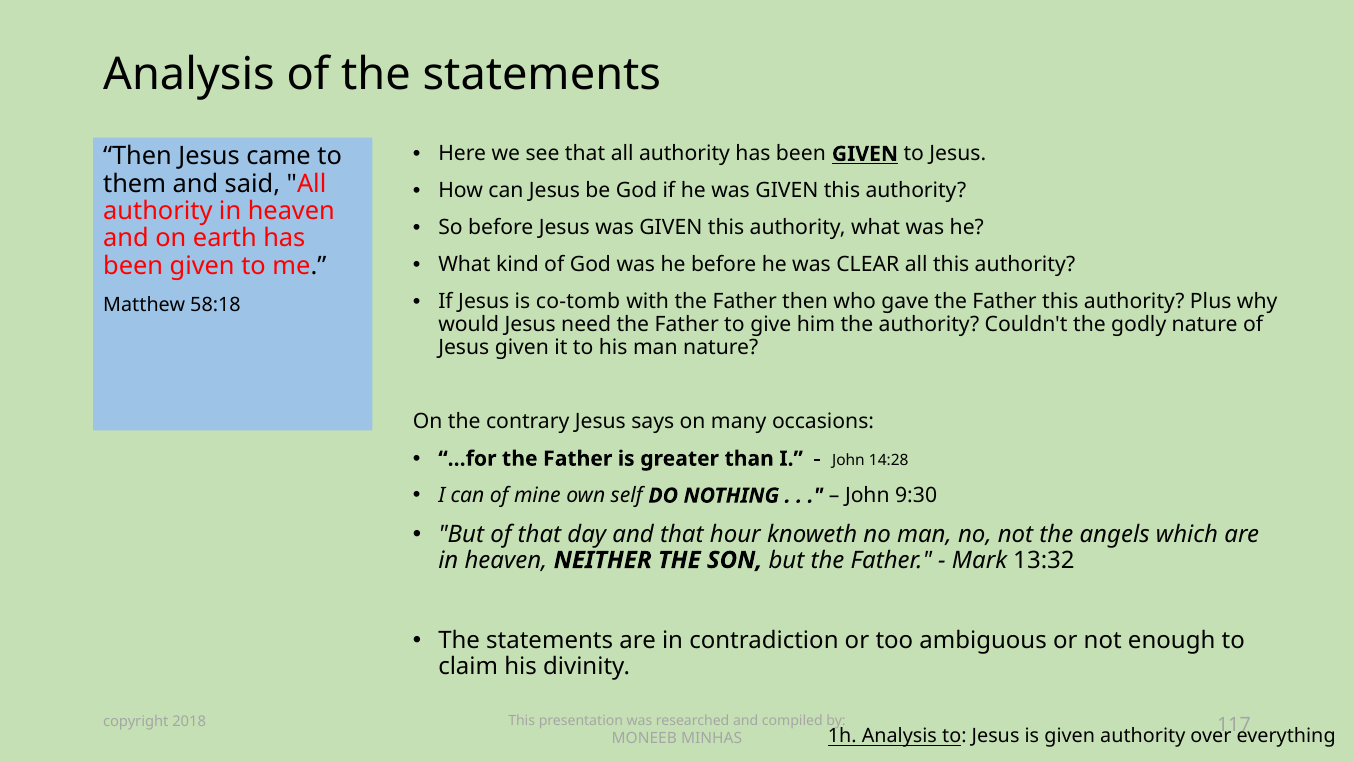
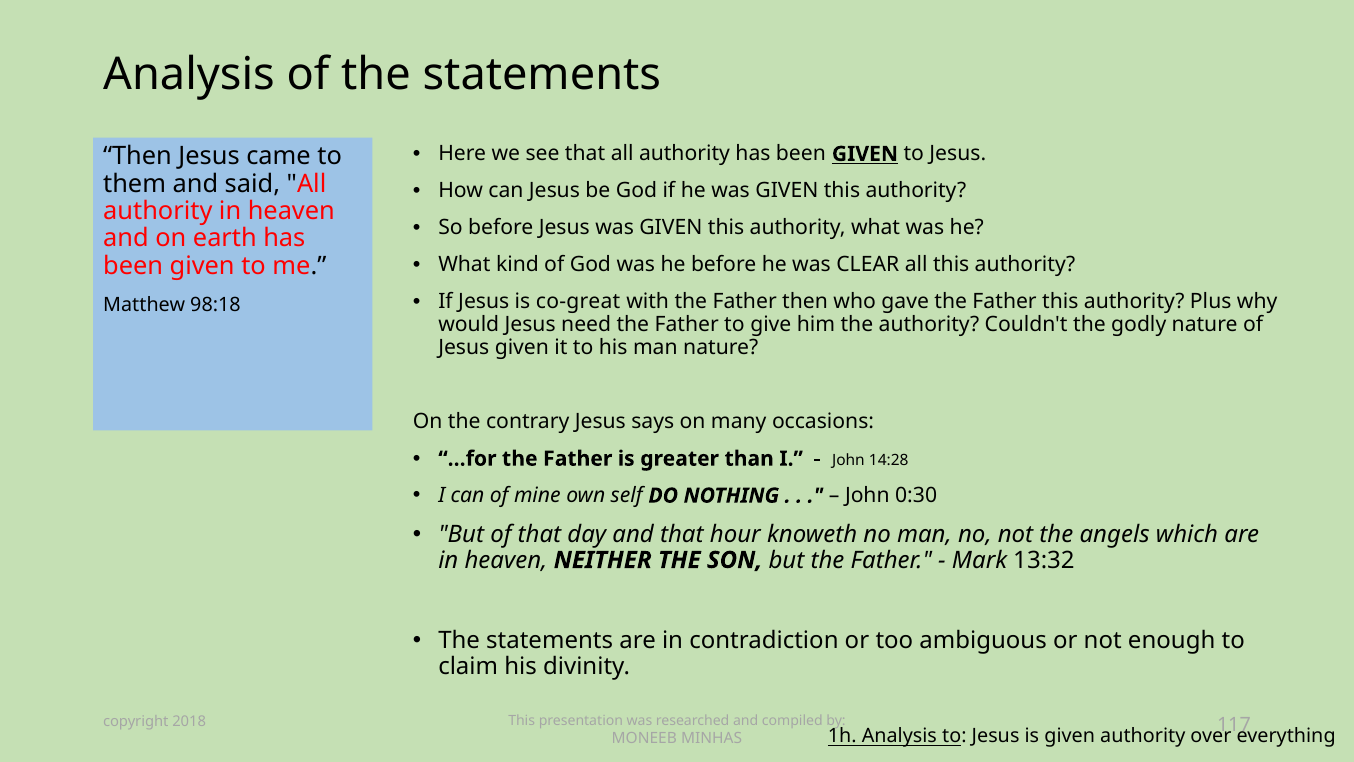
co-tomb: co-tomb -> co-great
58:18: 58:18 -> 98:18
9:30: 9:30 -> 0:30
